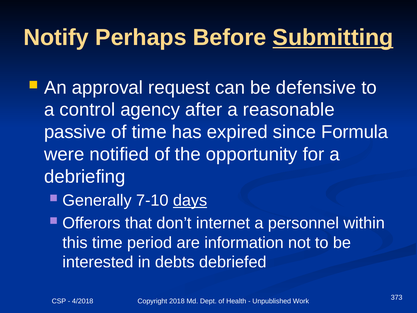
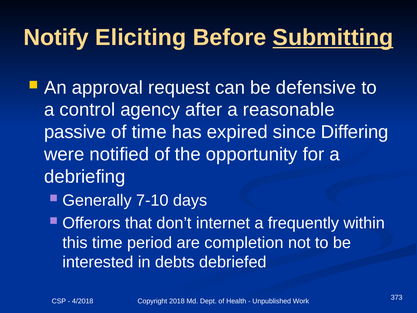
Perhaps: Perhaps -> Eliciting
Formula: Formula -> Differing
days underline: present -> none
personnel: personnel -> frequently
information: information -> completion
